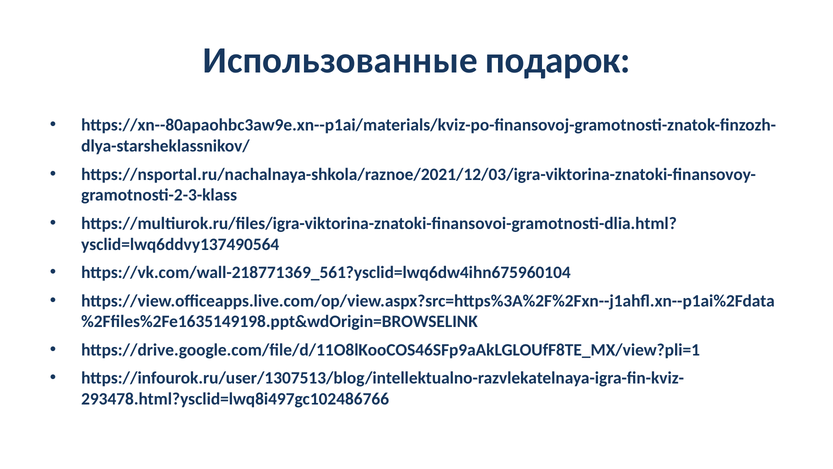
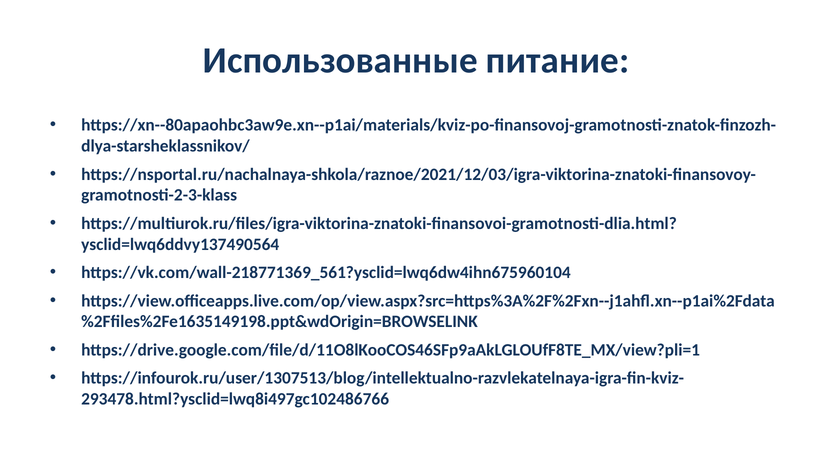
подарок: подарок -> питание
